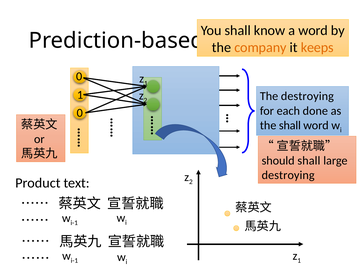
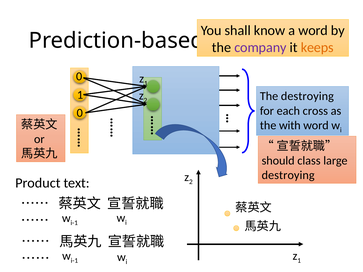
company colour: orange -> purple
done: done -> cross
the shall: shall -> with
should shall: shall -> class
